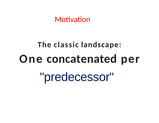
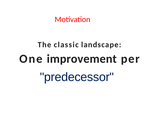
concatenated: concatenated -> improvement
